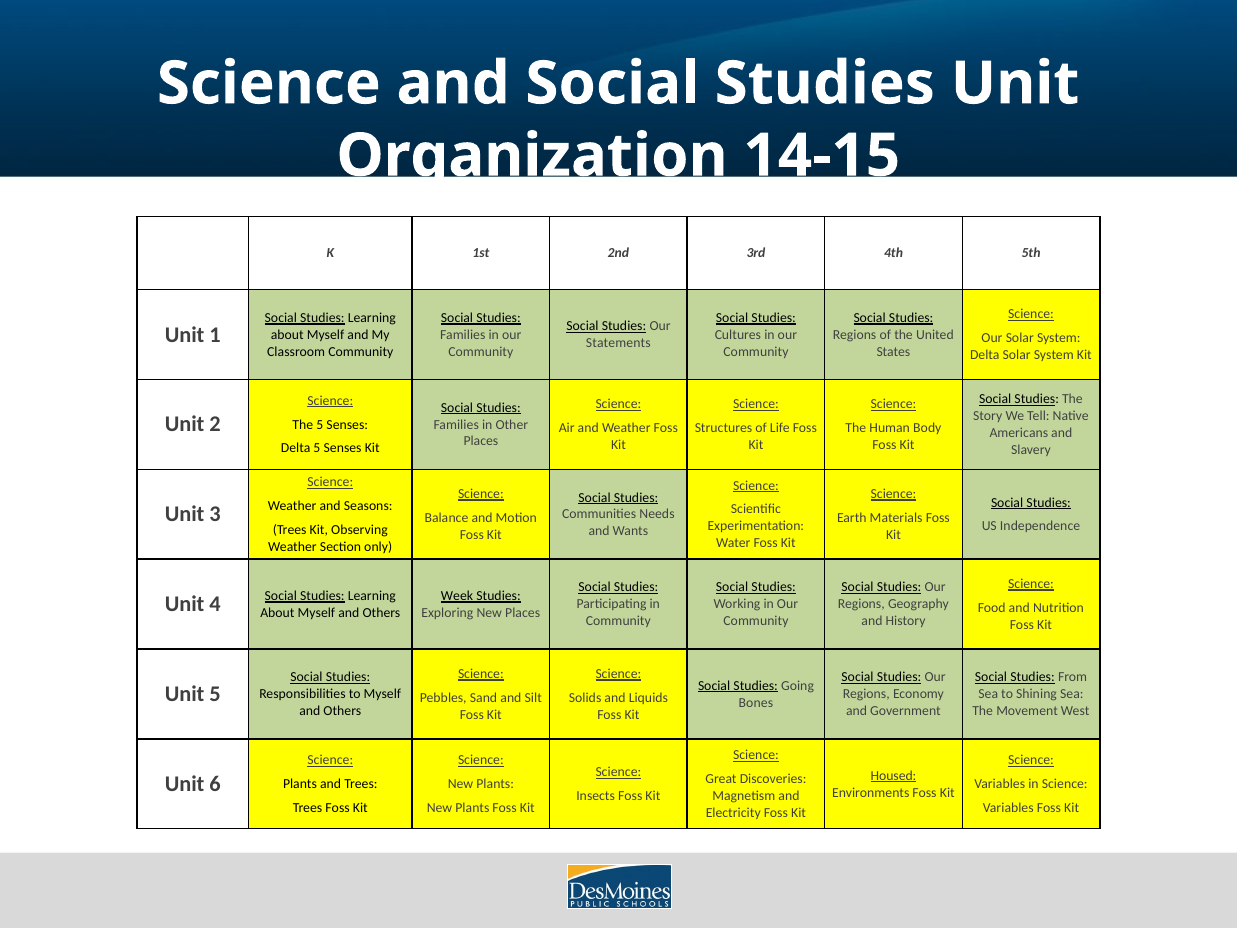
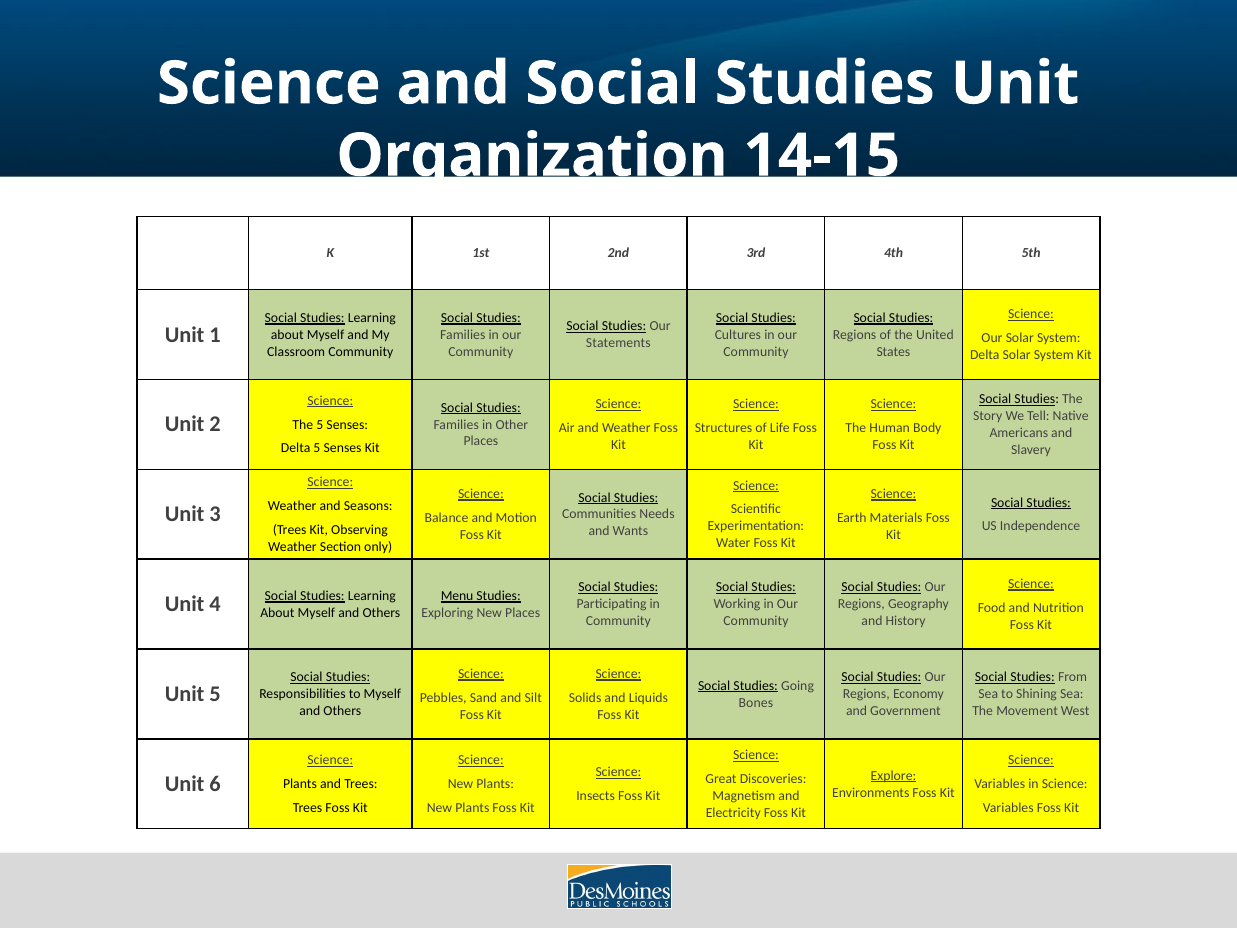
Week: Week -> Menu
Housed: Housed -> Explore
